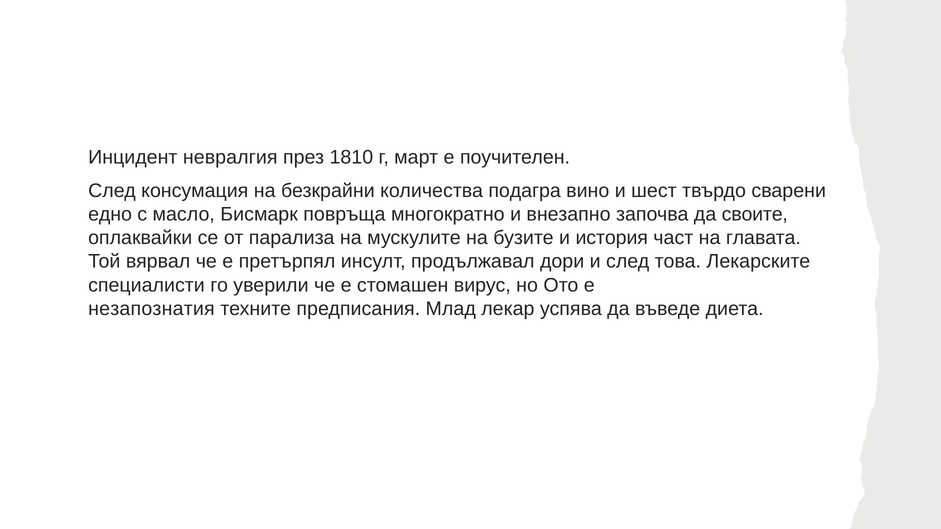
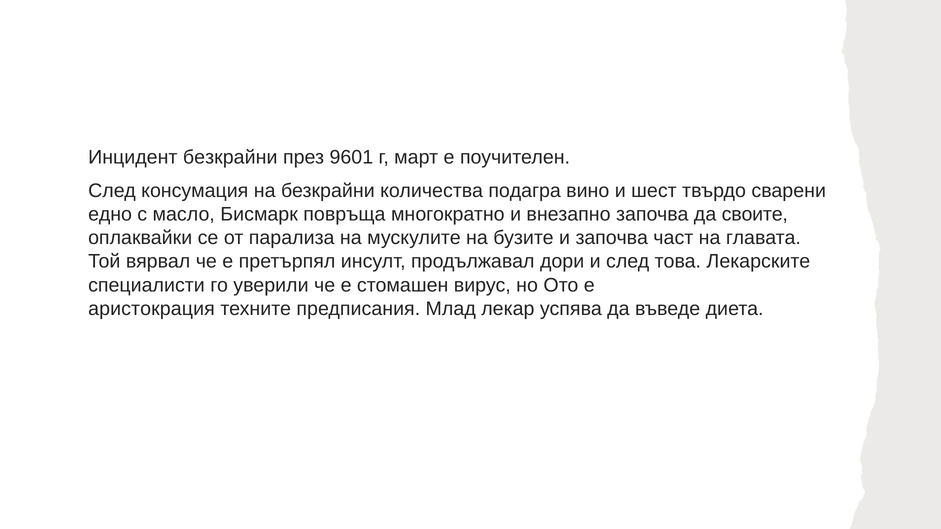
Инцидент невралгия: невралгия -> безкрайни
1810: 1810 -> 9601
и история: история -> започва
незапознатия: незапознатия -> аристокрация
